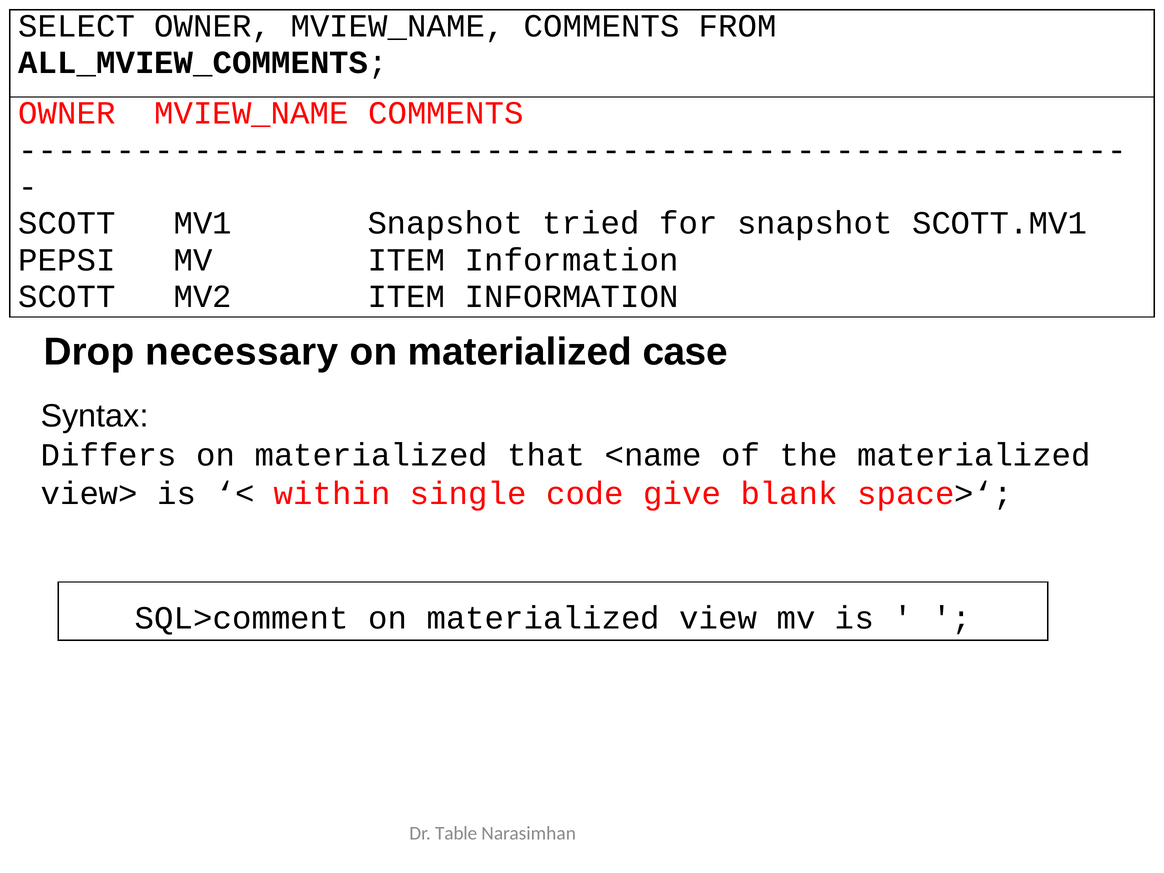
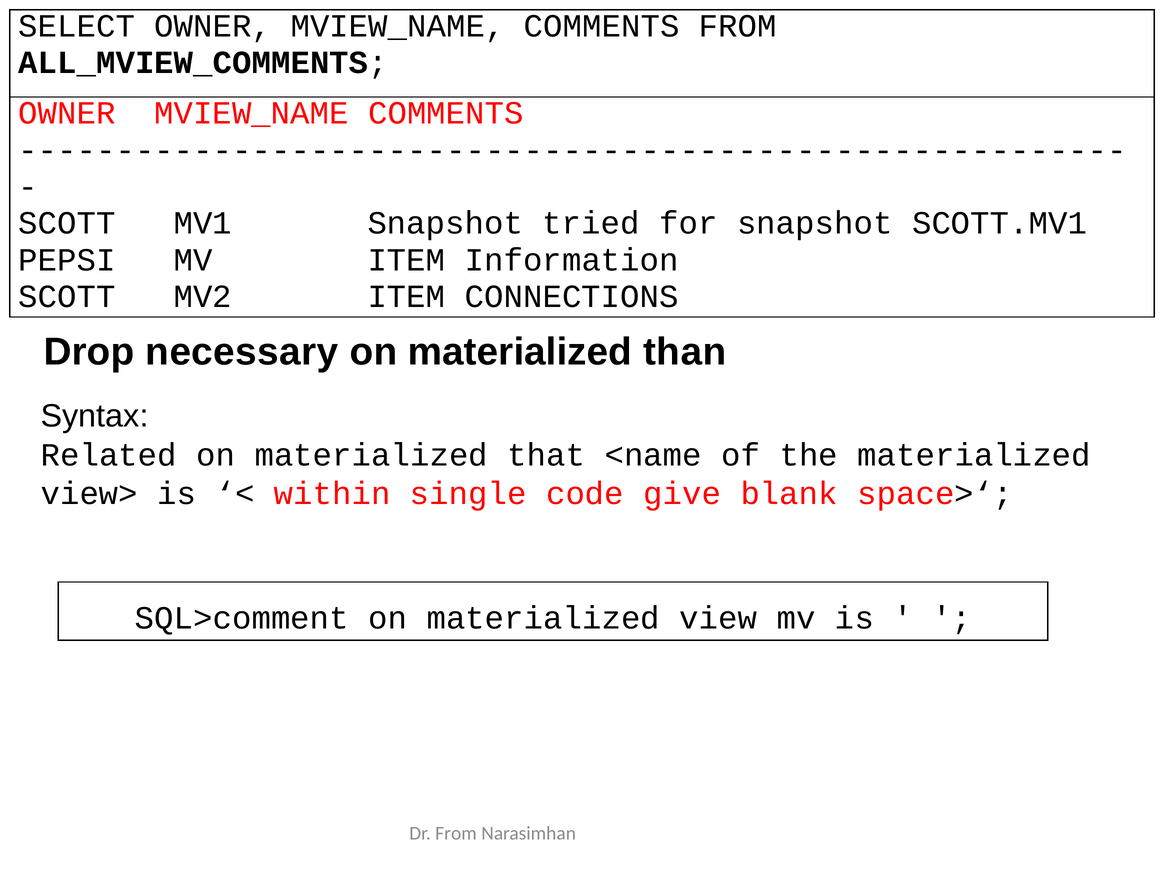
MV2 ITEM INFORMATION: INFORMATION -> CONNECTIONS
case: case -> than
Differs: Differs -> Related
Dr Table: Table -> From
